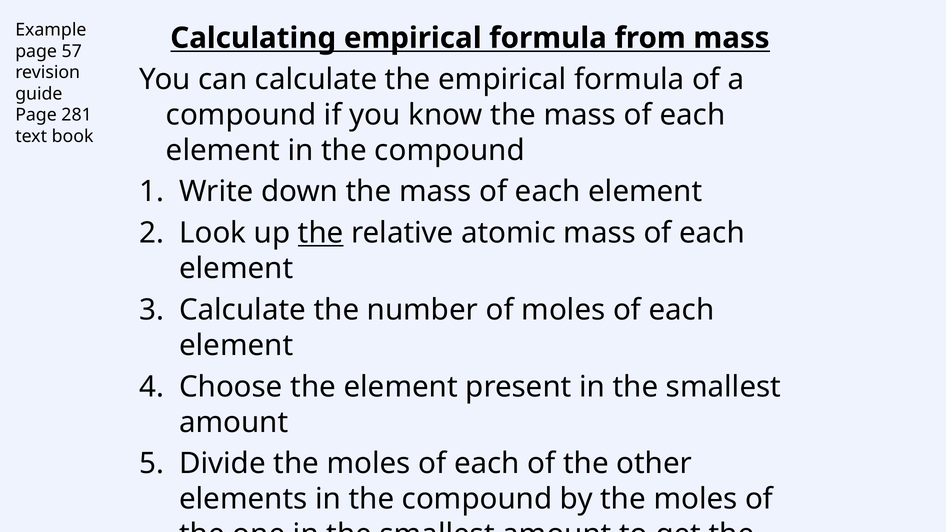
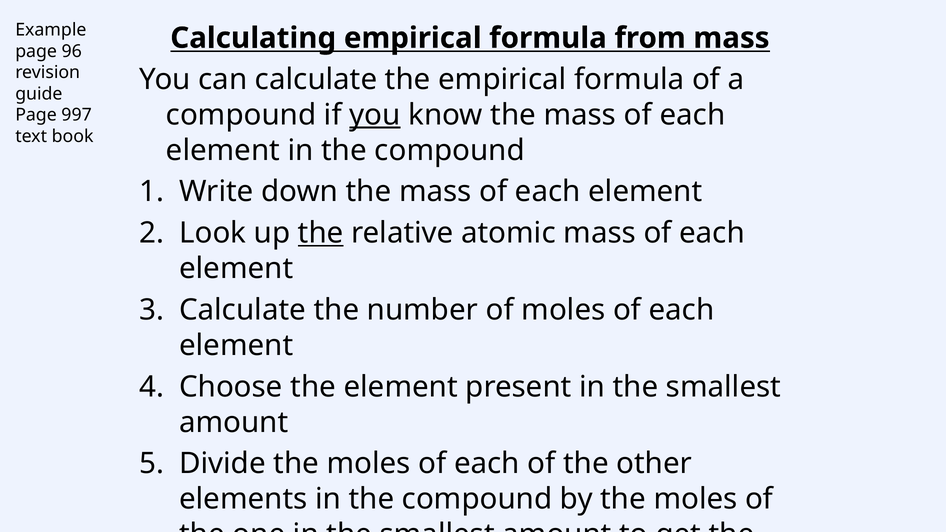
57: 57 -> 96
you at (375, 115) underline: none -> present
281: 281 -> 997
